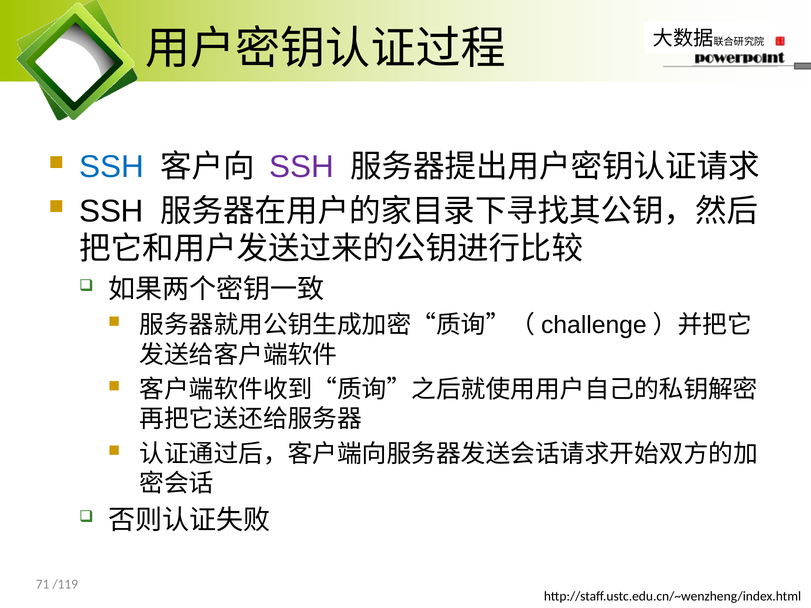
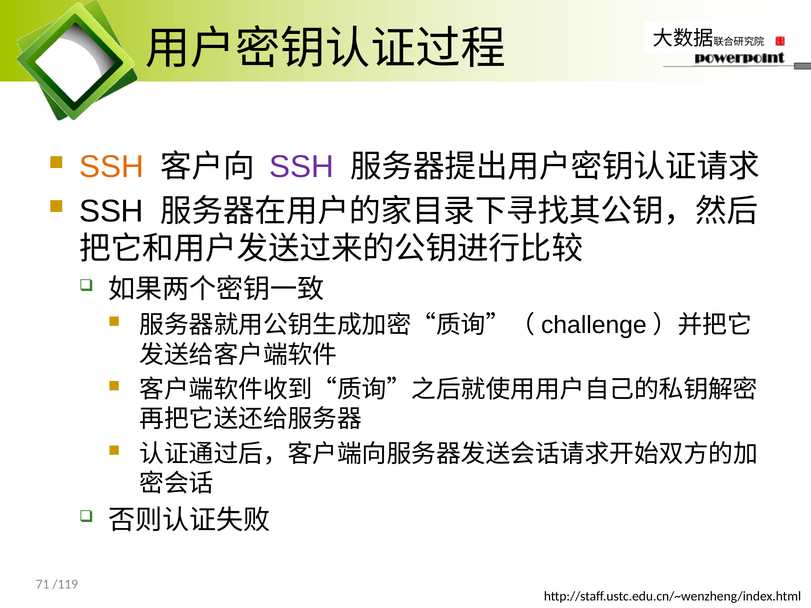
SSH at (111, 167) colour: blue -> orange
